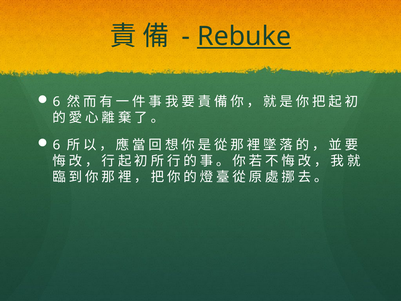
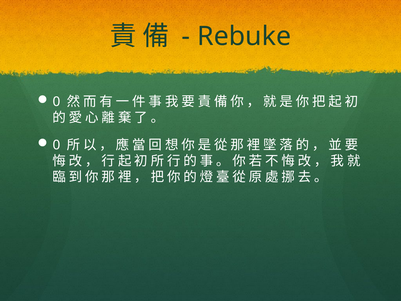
Rebuke underline: present -> none
6 at (56, 102): 6 -> 0
6 at (56, 145): 6 -> 0
